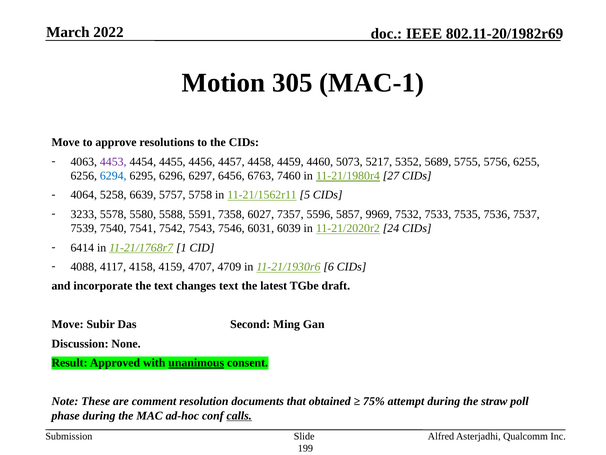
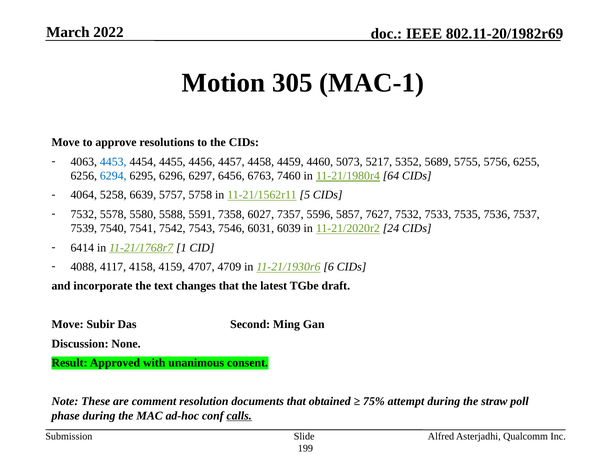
4453 colour: purple -> blue
27: 27 -> 64
3233 at (84, 214): 3233 -> 7532
9969: 9969 -> 7627
changes text: text -> that
unanimous underline: present -> none
